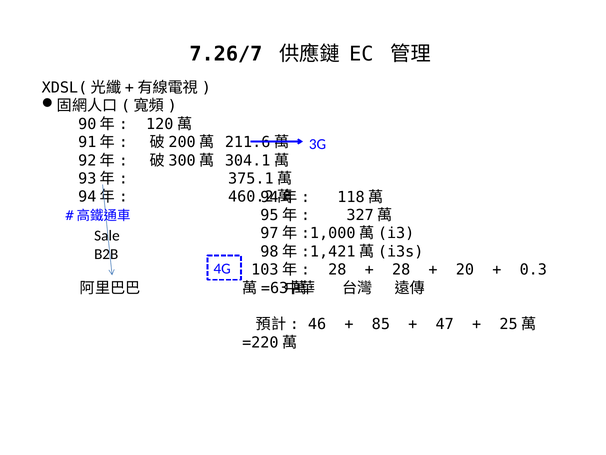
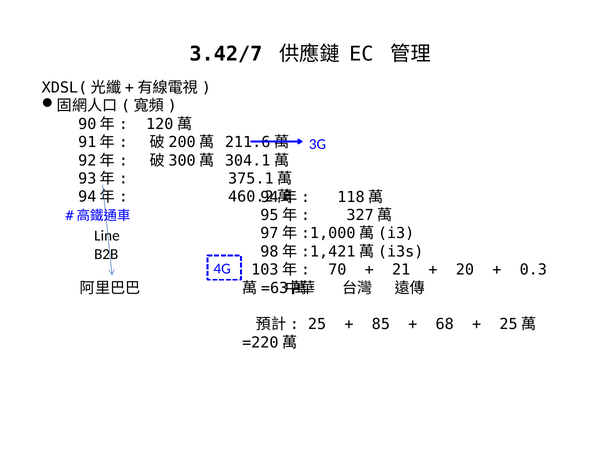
7.26/7: 7.26/7 -> 3.42/7
Sale: Sale -> Line
28 at (337, 270): 28 -> 70
28 at (401, 270): 28 -> 21
46: 46 -> 25
47: 47 -> 68
